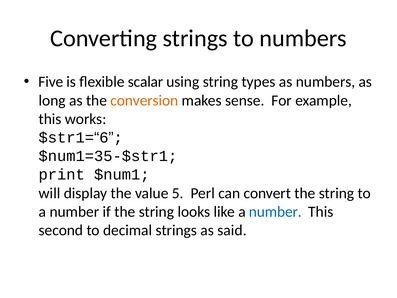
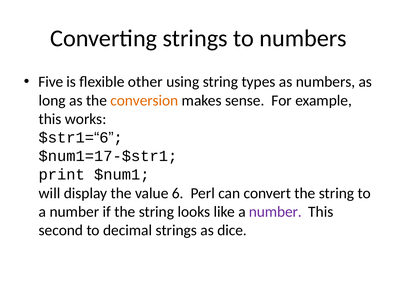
scalar: scalar -> other
$num1=35-$str1: $num1=35-$str1 -> $num1=17-$str1
value 5: 5 -> 6
number at (275, 212) colour: blue -> purple
said: said -> dice
